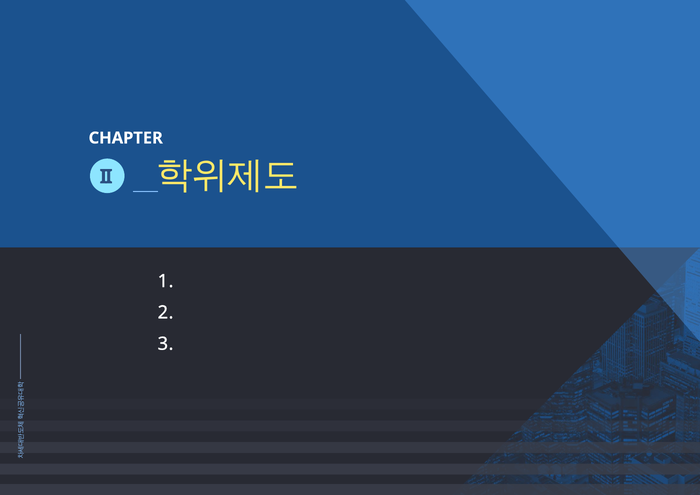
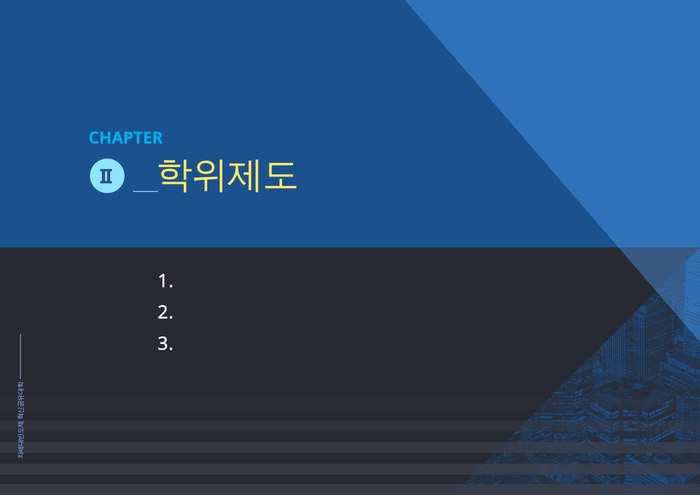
CHAPTER colour: white -> light blue
